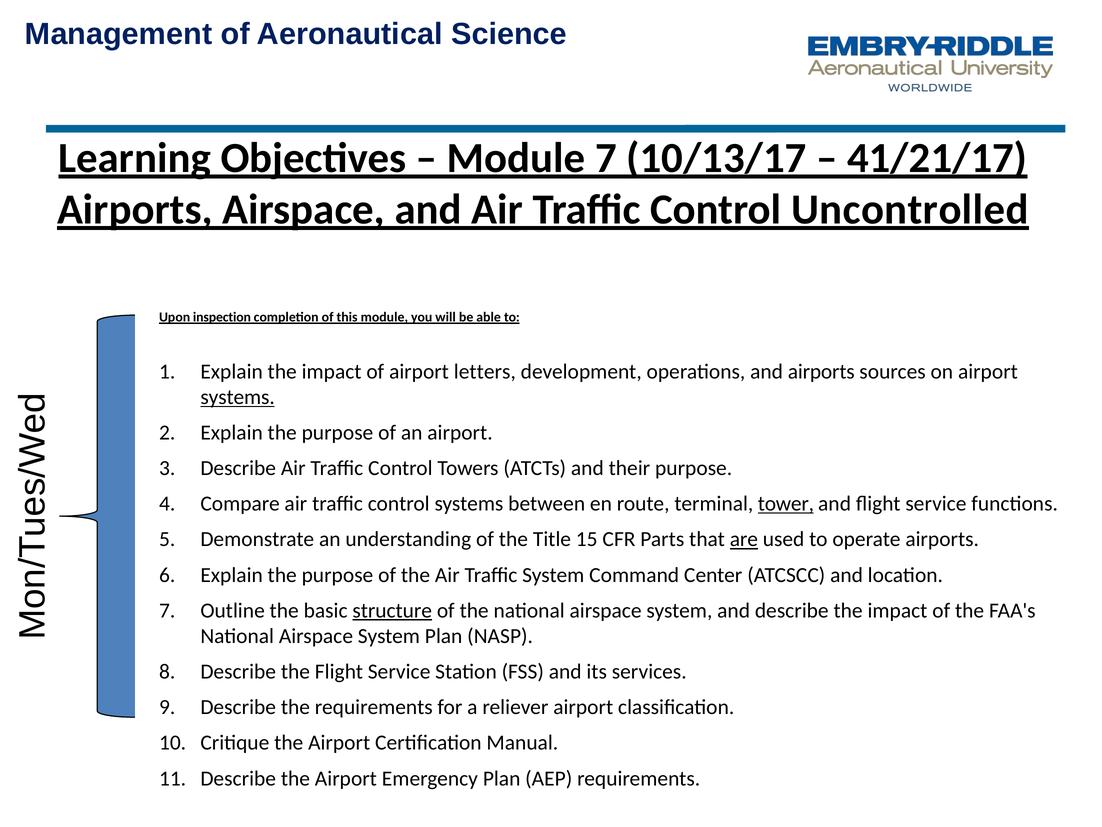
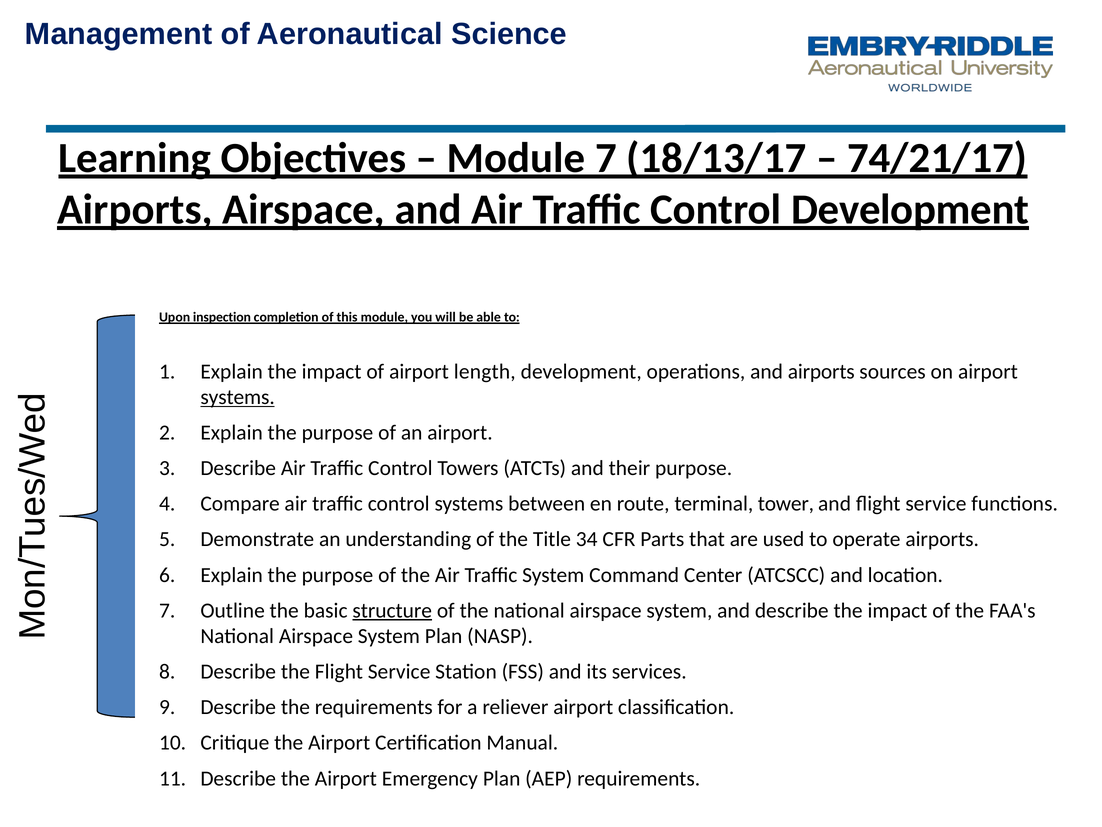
10/13/17: 10/13/17 -> 18/13/17
41/21/17: 41/21/17 -> 74/21/17
Control Uncontrolled: Uncontrolled -> Development
letters: letters -> length
tower underline: present -> none
15: 15 -> 34
are underline: present -> none
